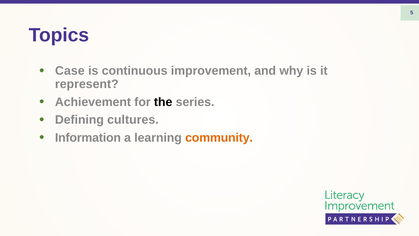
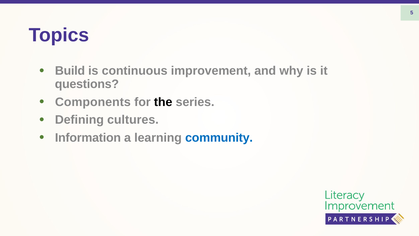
Case: Case -> Build
represent: represent -> questions
Achievement: Achievement -> Components
community colour: orange -> blue
